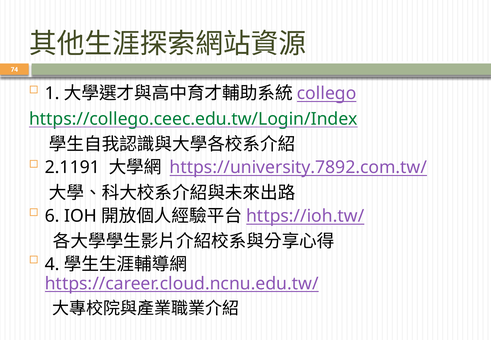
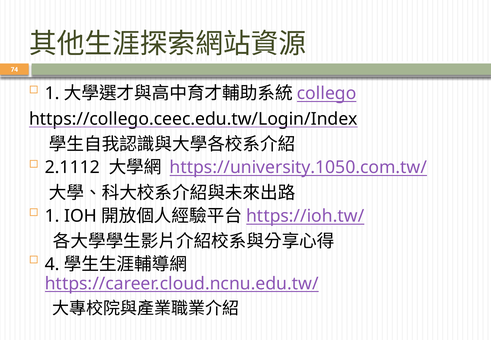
https://collego.ceec.edu.tw/Login/Index colour: green -> black
2.1191: 2.1191 -> 2.1112
https://university.7892.com.tw/: https://university.7892.com.tw/ -> https://university.1050.com.tw/
6 at (52, 216): 6 -> 1
